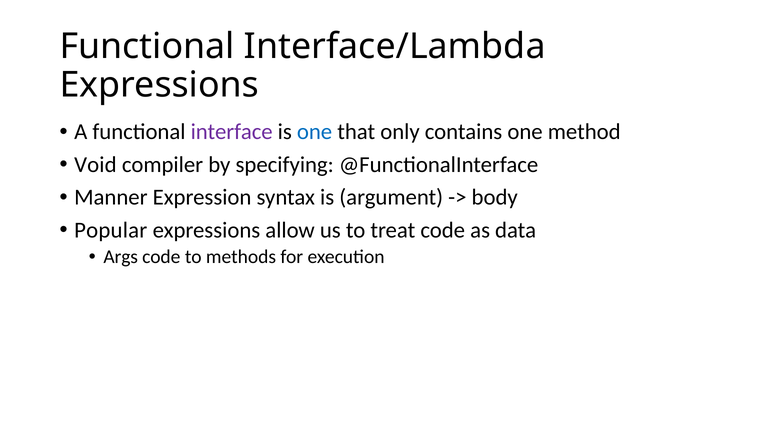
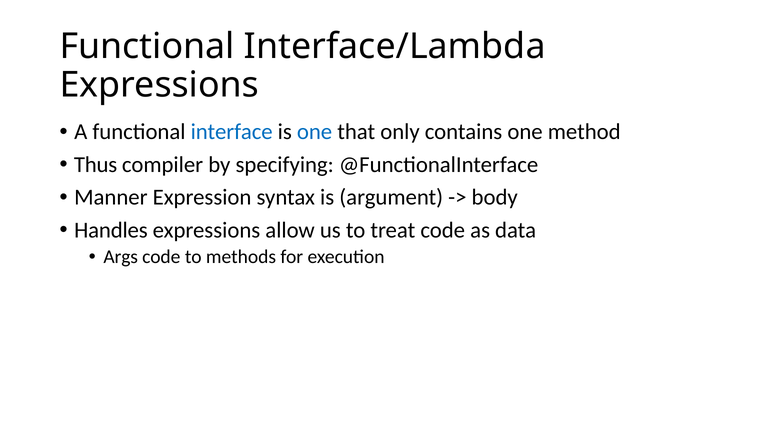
interface colour: purple -> blue
Void: Void -> Thus
Popular: Popular -> Handles
